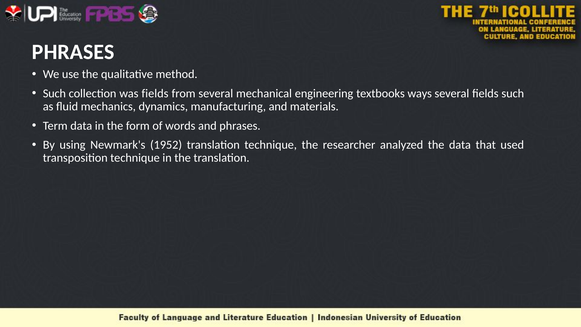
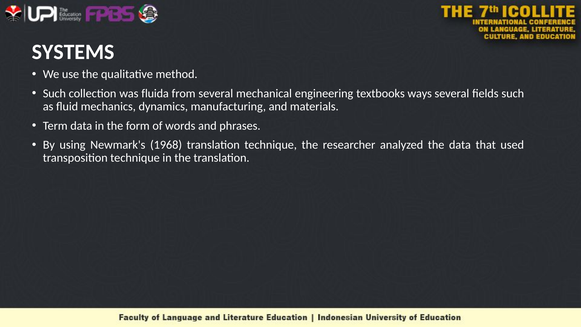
PHRASES at (73, 52): PHRASES -> SYSTEMS
was fields: fields -> fluida
1952: 1952 -> 1968
